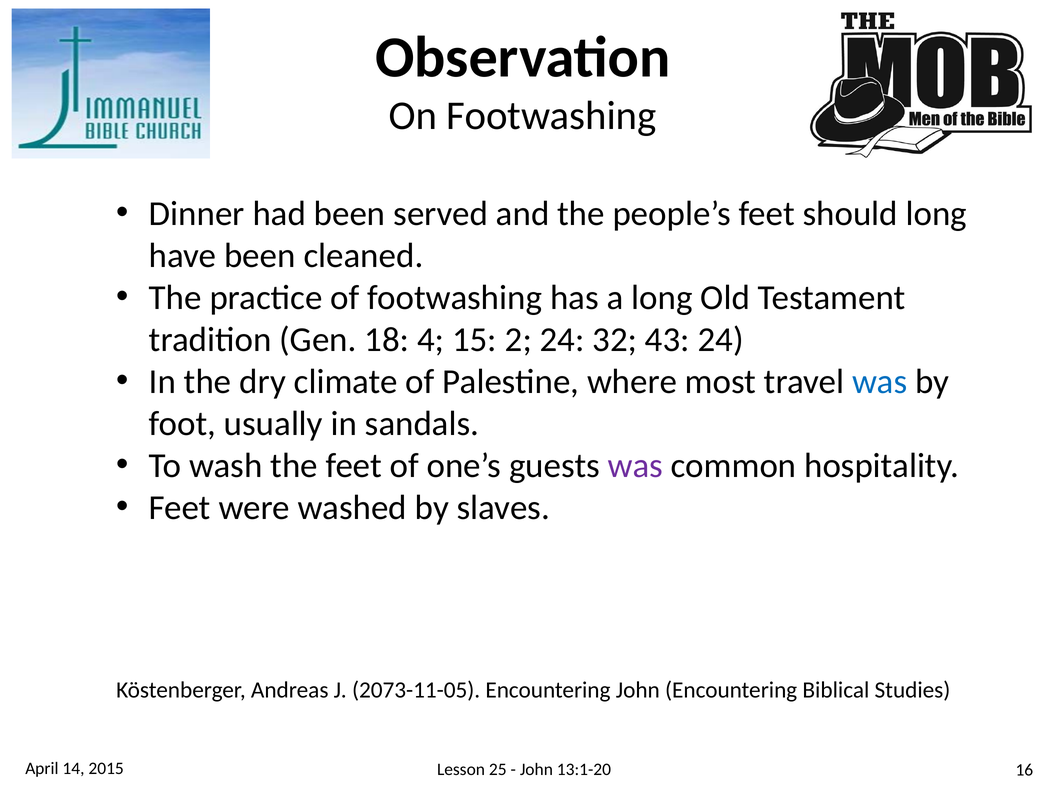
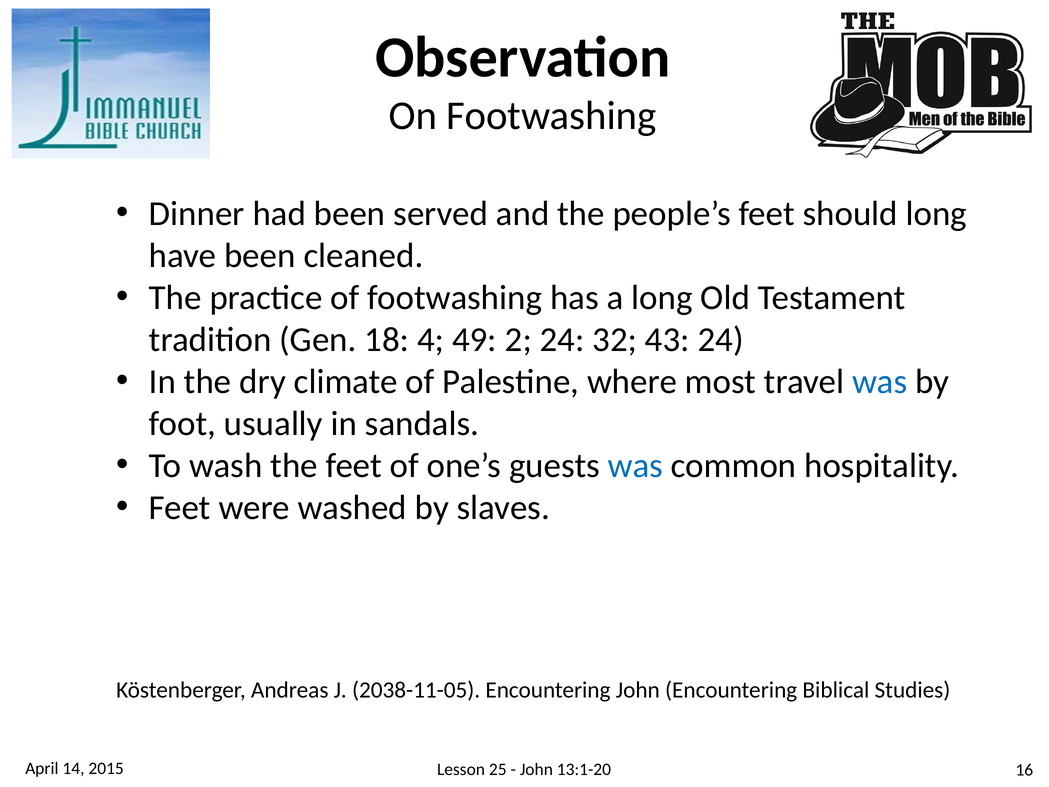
15: 15 -> 49
was at (635, 465) colour: purple -> blue
2073-11-05: 2073-11-05 -> 2038-11-05
